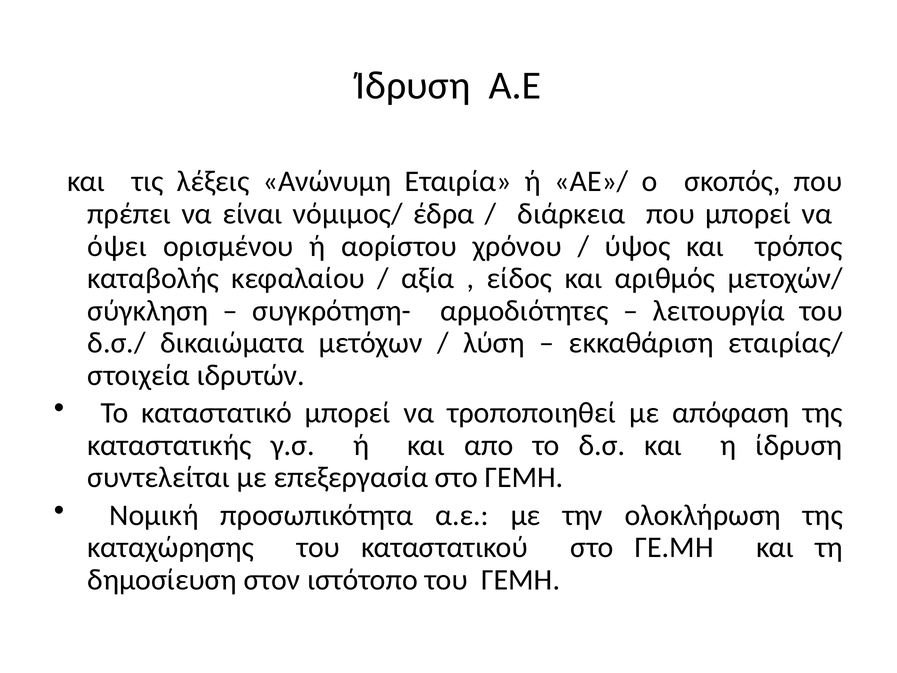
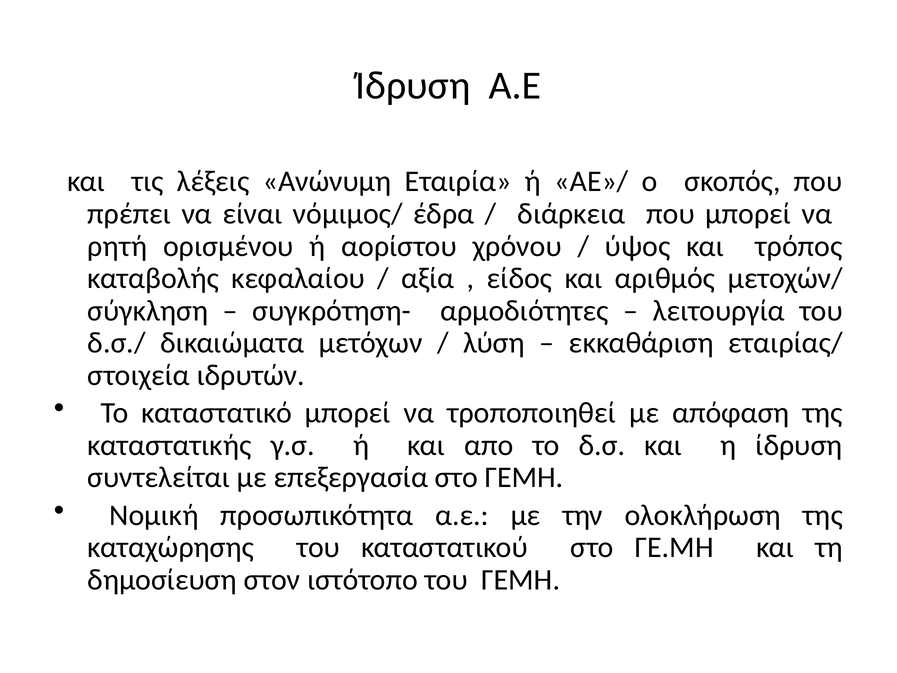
όψει: όψει -> ρητή
